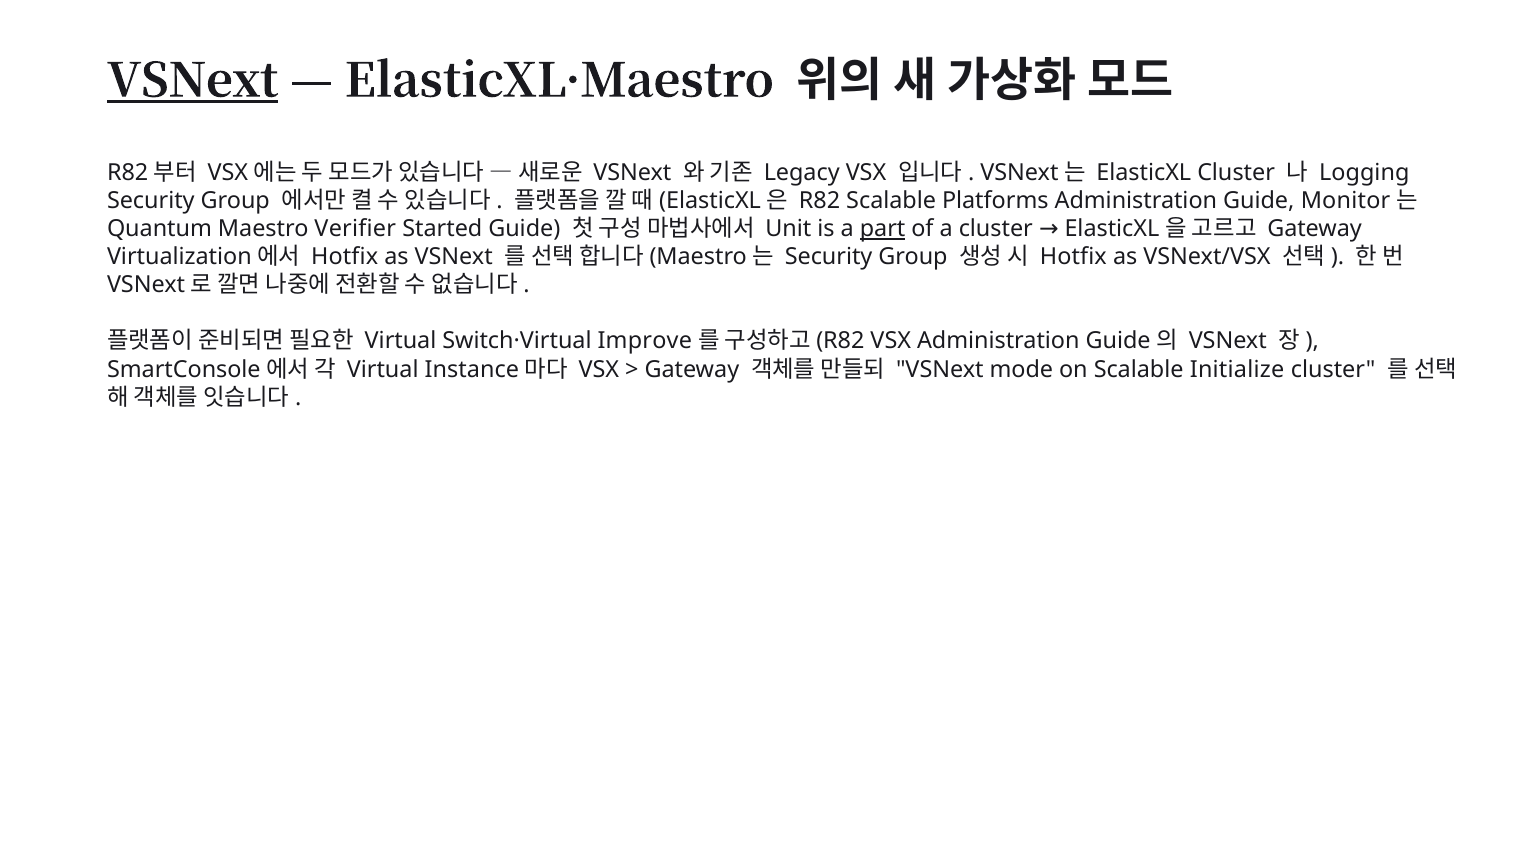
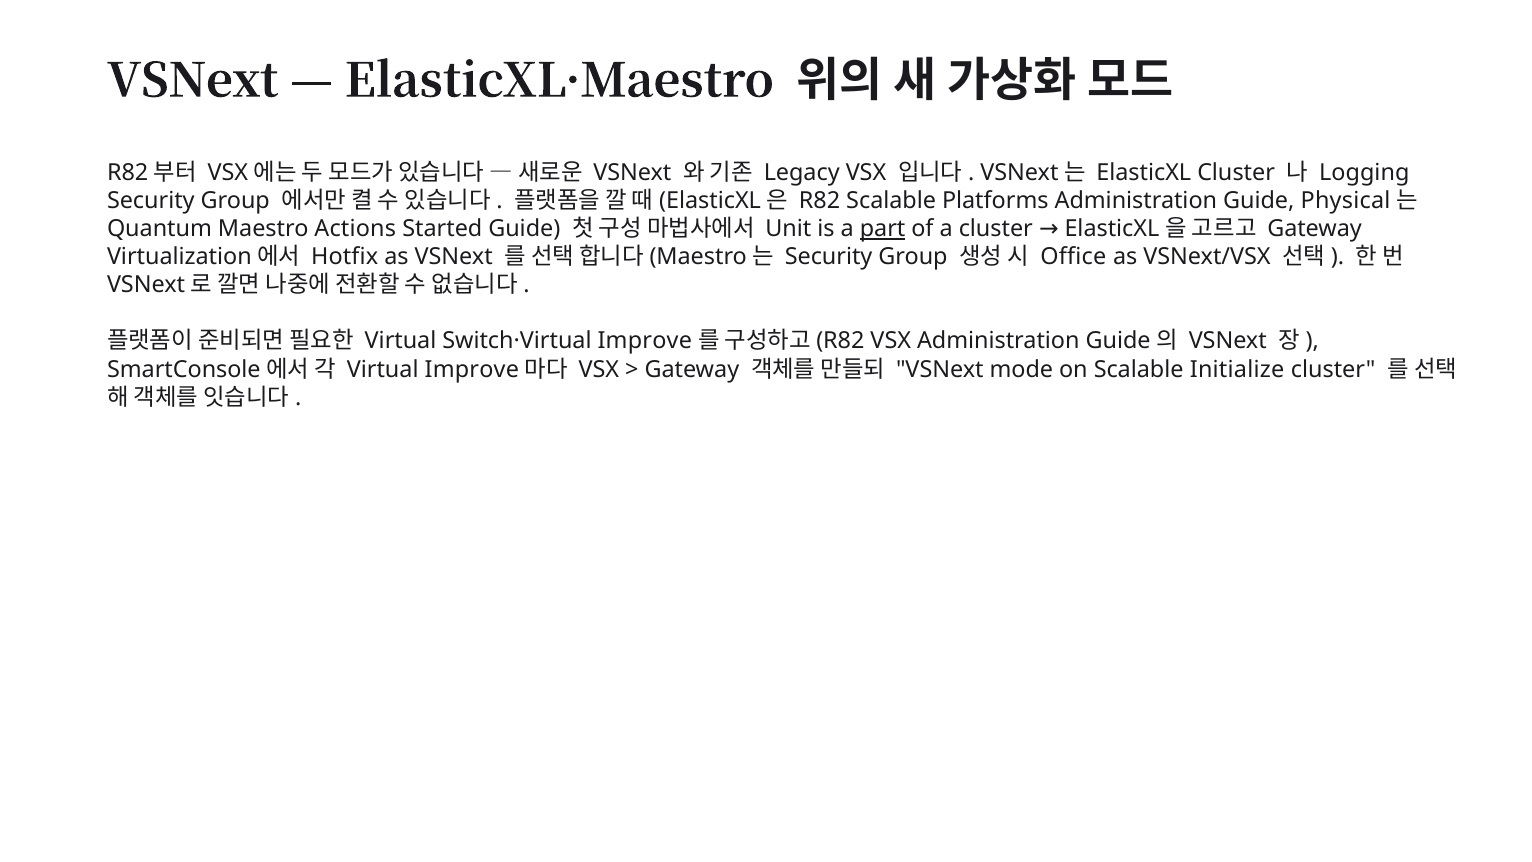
VSNext at (193, 81) underline: present -> none
Monitor: Monitor -> Physical
Verifier: Verifier -> Actions
Hotfix at (1073, 257): Hotfix -> Office
Virtual Instance: Instance -> Improve
